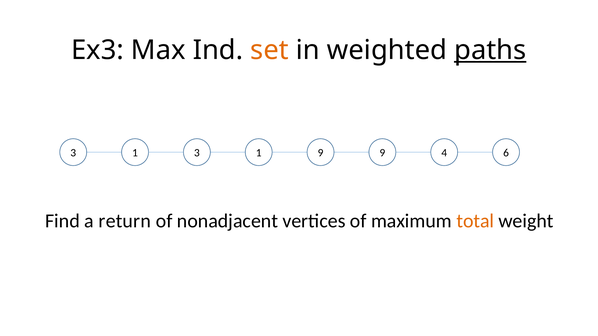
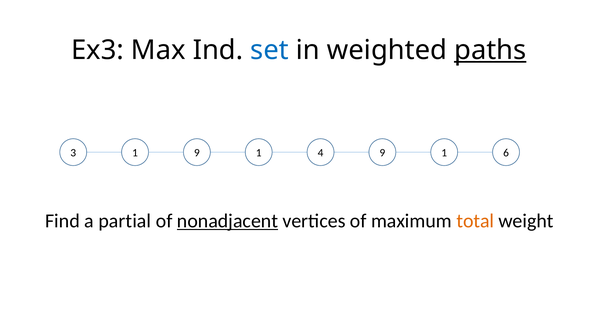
set colour: orange -> blue
1 3: 3 -> 9
1 9: 9 -> 4
4 at (444, 153): 4 -> 1
return: return -> partial
nonadjacent underline: none -> present
